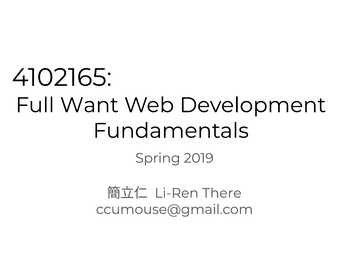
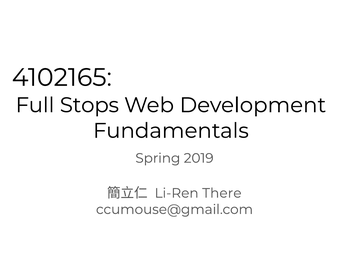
Want: Want -> Stops
